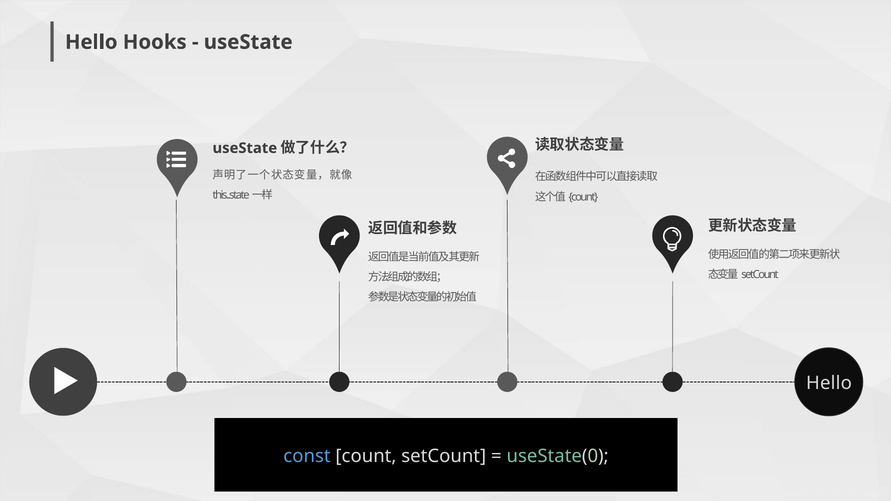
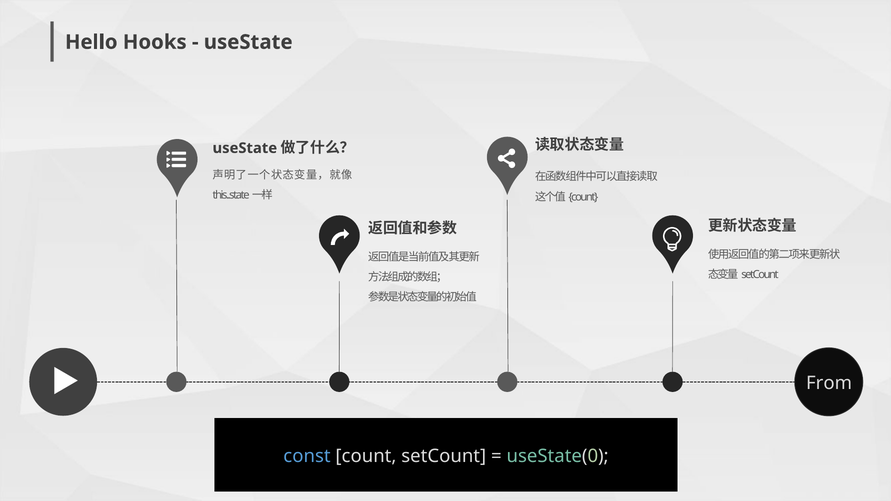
Hello at (829, 383): Hello -> From
